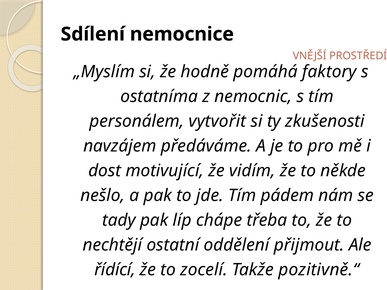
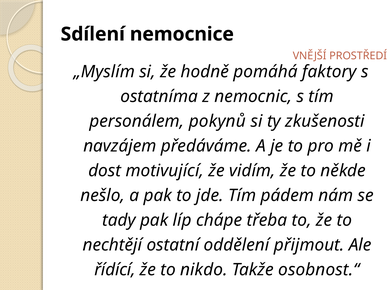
vytvořit: vytvořit -> pokynů
zocelí: zocelí -> nikdo
pozitivně.“: pozitivně.“ -> osobnost.“
